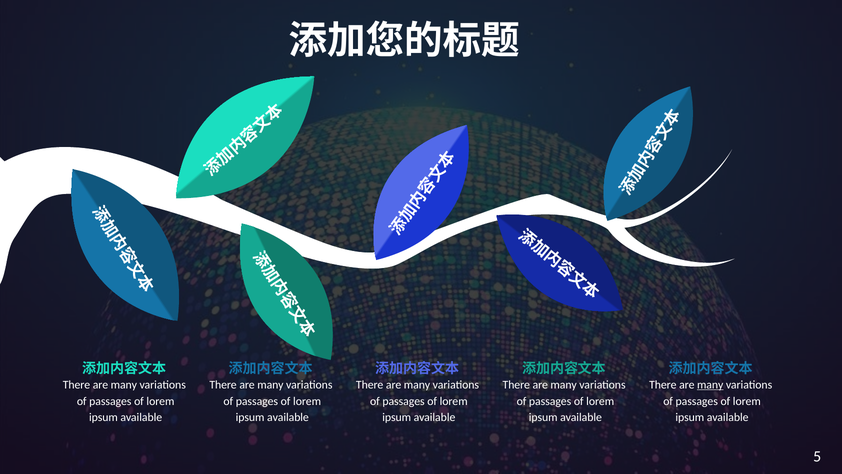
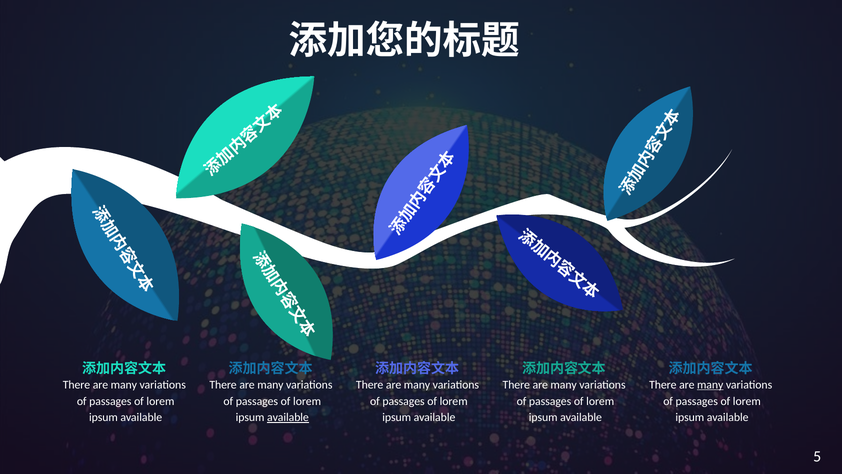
available at (288, 417) underline: none -> present
